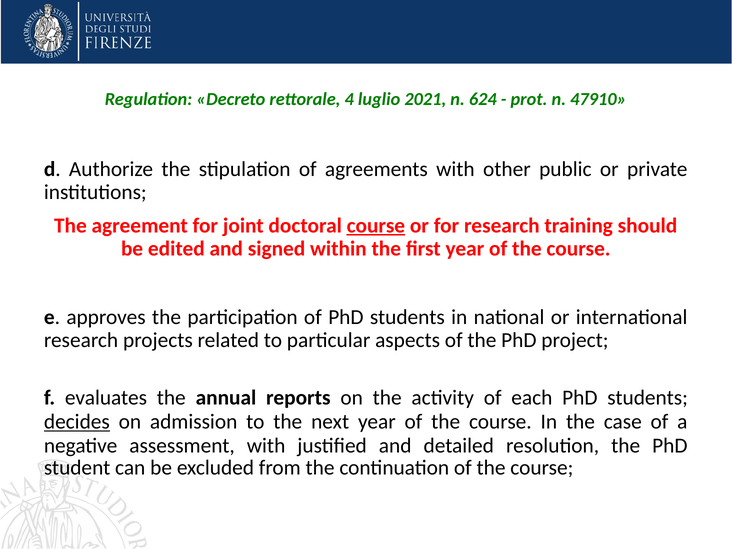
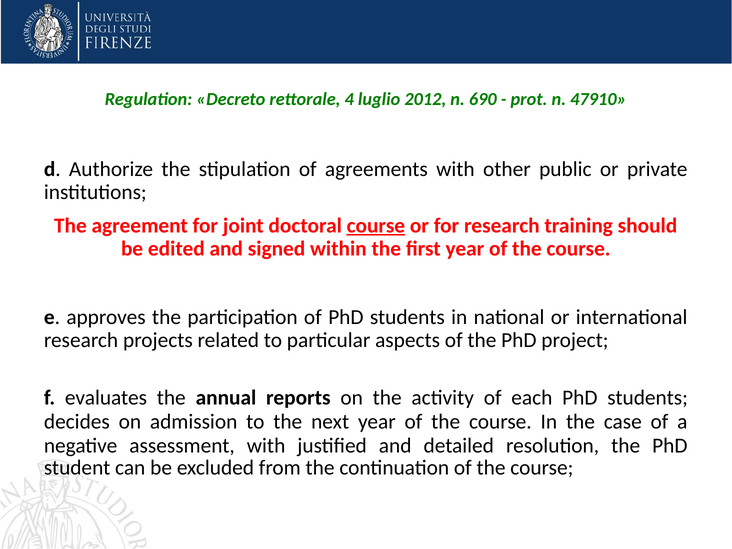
2021: 2021 -> 2012
624: 624 -> 690
decides underline: present -> none
